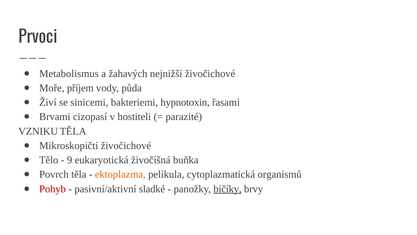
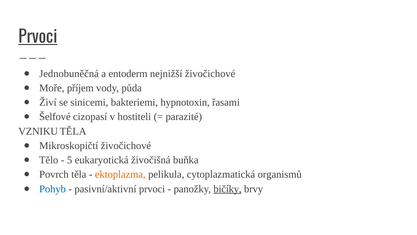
Prvoci at (38, 37) underline: none -> present
Metabolismus: Metabolismus -> Jednobuněčná
žahavých: žahavých -> entoderm
Brvami: Brvami -> Šelfové
9: 9 -> 5
Pohyb colour: red -> blue
pasivní/aktivní sladké: sladké -> prvoci
